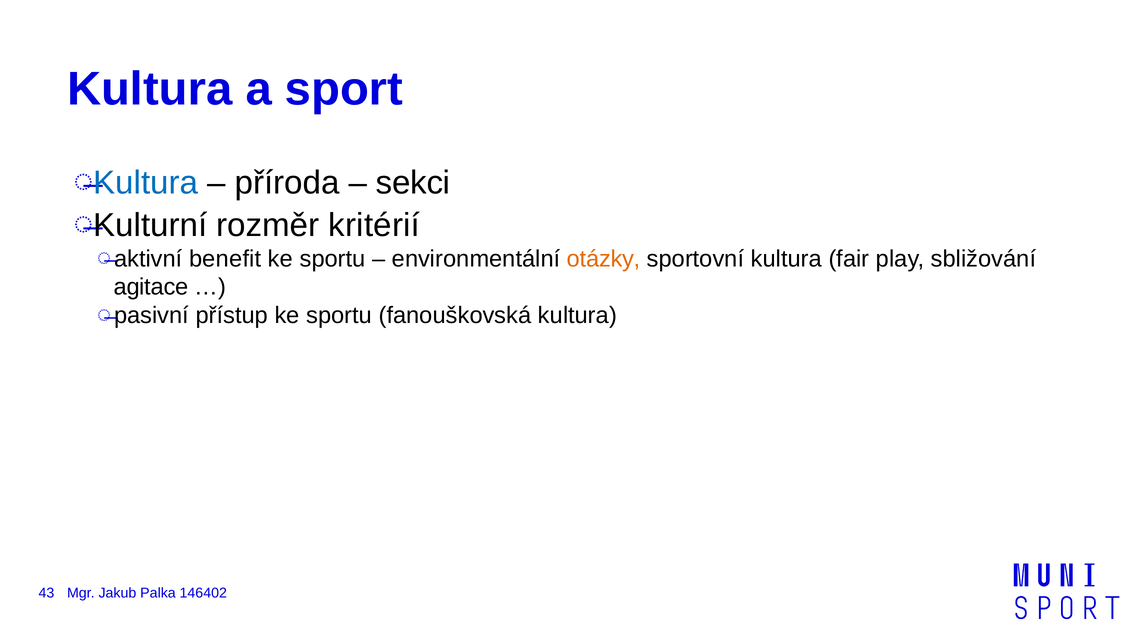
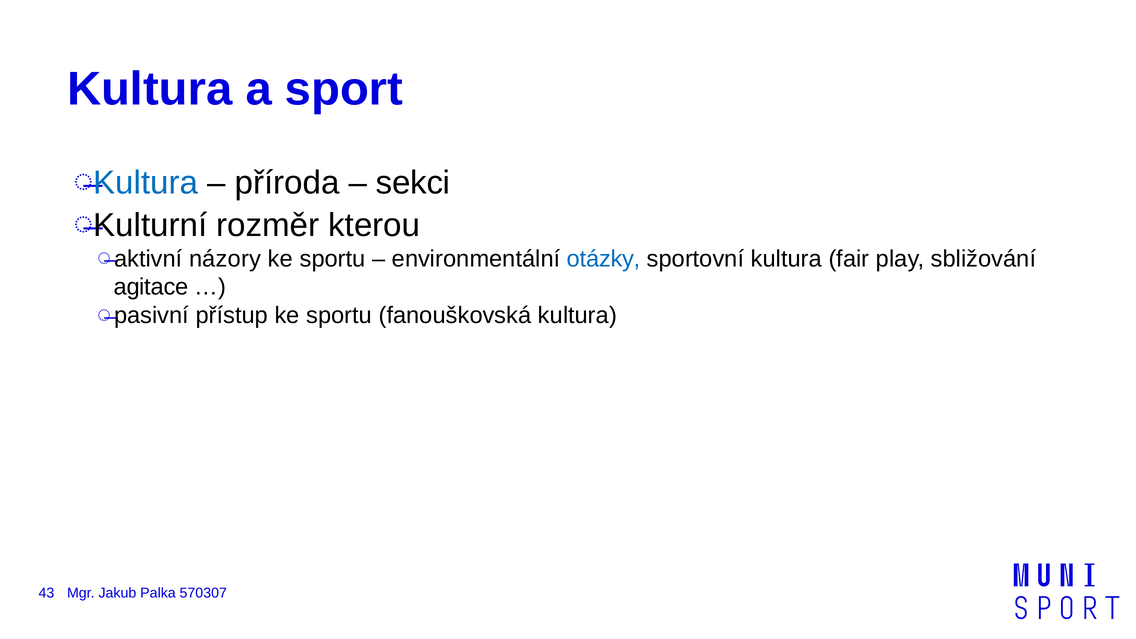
kritérií: kritérií -> kterou
benefit: benefit -> názory
otázky colour: orange -> blue
146402: 146402 -> 570307
